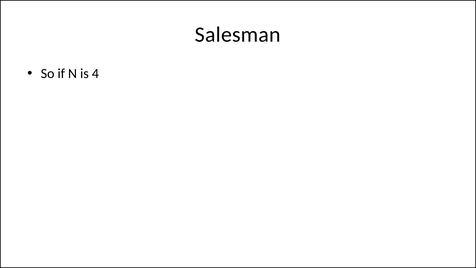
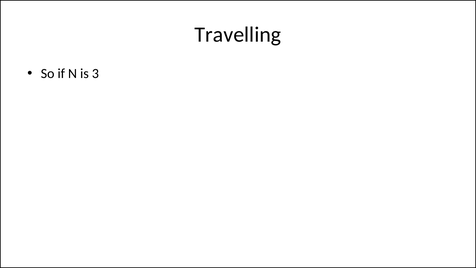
Salesman: Salesman -> Travelling
4: 4 -> 3
